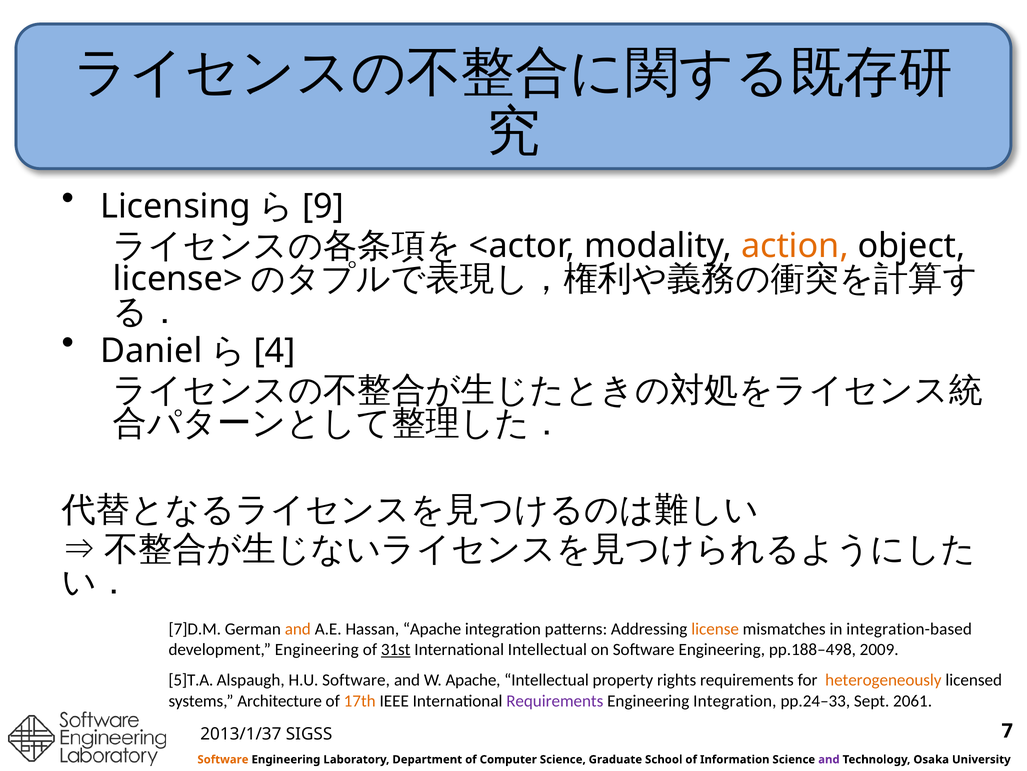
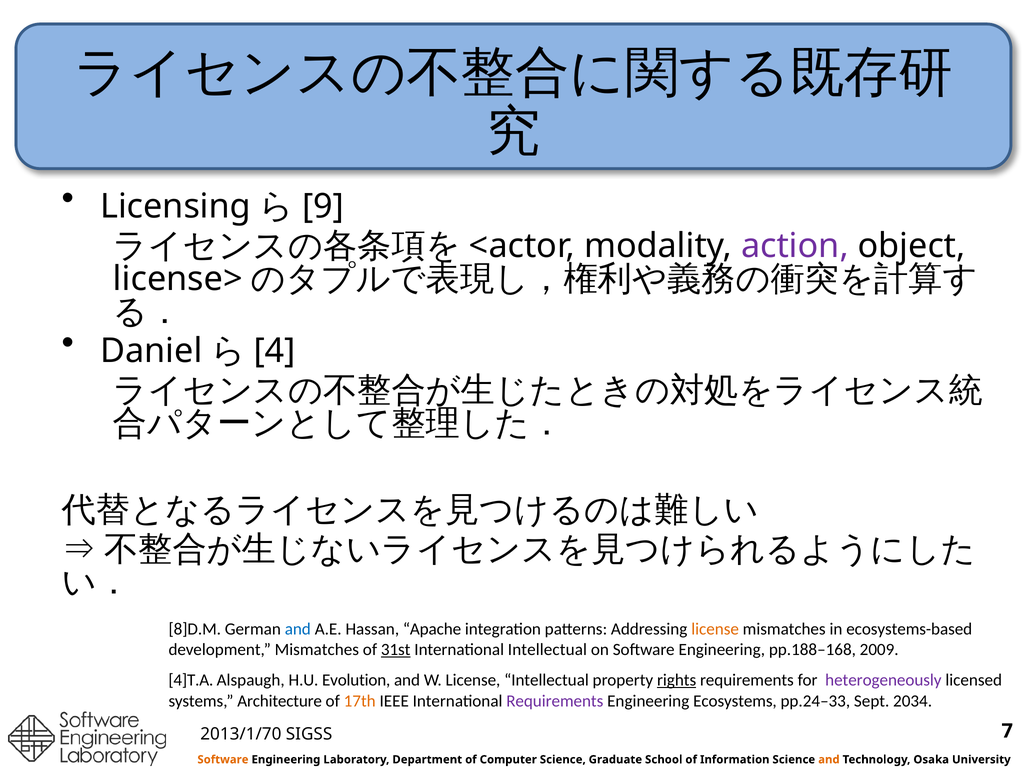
action colour: orange -> purple
7]D.M: 7]D.M -> 8]D.M
and at (298, 628) colour: orange -> blue
integration-based: integration-based -> ecosystems-based
development Engineering: Engineering -> Mismatches
pp.188–498: pp.188–498 -> pp.188–168
5]T.A: 5]T.A -> 4]T.A
H.U Software: Software -> Evolution
W Apache: Apache -> License
rights underline: none -> present
heterogeneously colour: orange -> purple
Engineering Integration: Integration -> Ecosystems
2061: 2061 -> 2034
2013/1/37: 2013/1/37 -> 2013/1/70
and at (829, 759) colour: purple -> orange
